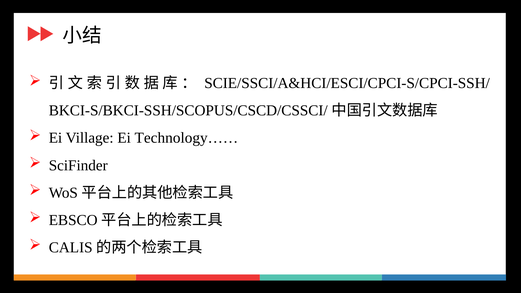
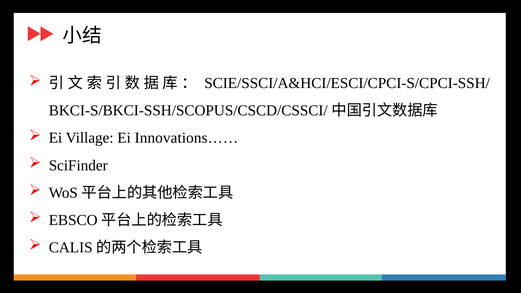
Technology……: Technology…… -> Innovations……
